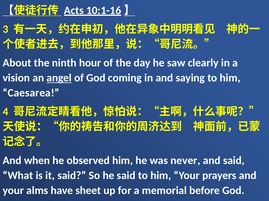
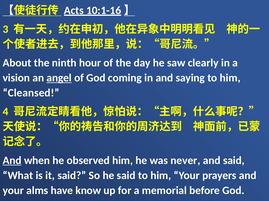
Caesarea: Caesarea -> Cleansed
And at (12, 161) underline: none -> present
sheet: sheet -> know
